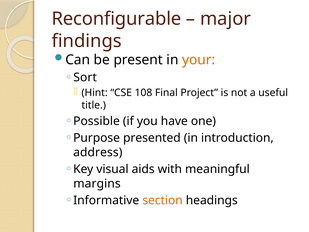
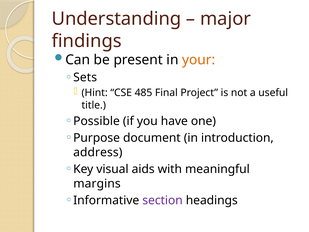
Reconfigurable: Reconfigurable -> Understanding
Sort: Sort -> Sets
108: 108 -> 485
presented: presented -> document
section colour: orange -> purple
